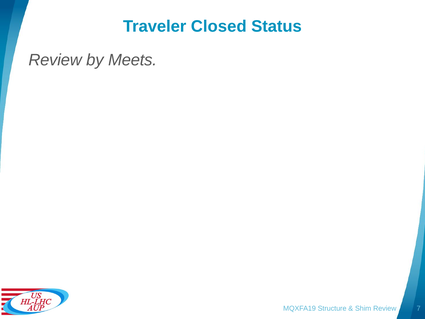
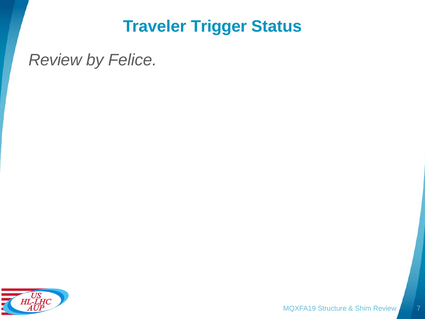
Closed: Closed -> Trigger
Meets: Meets -> Felice
